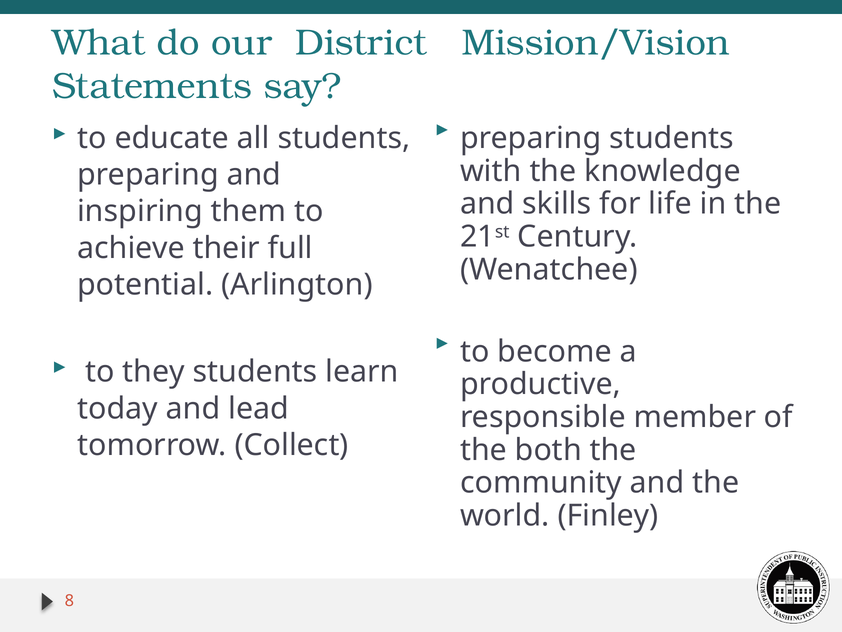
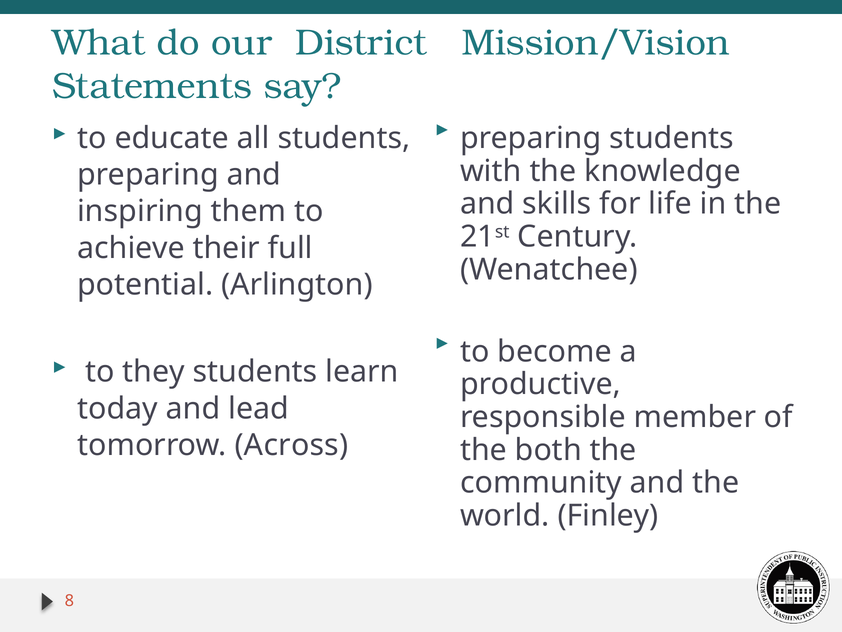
Collect: Collect -> Across
